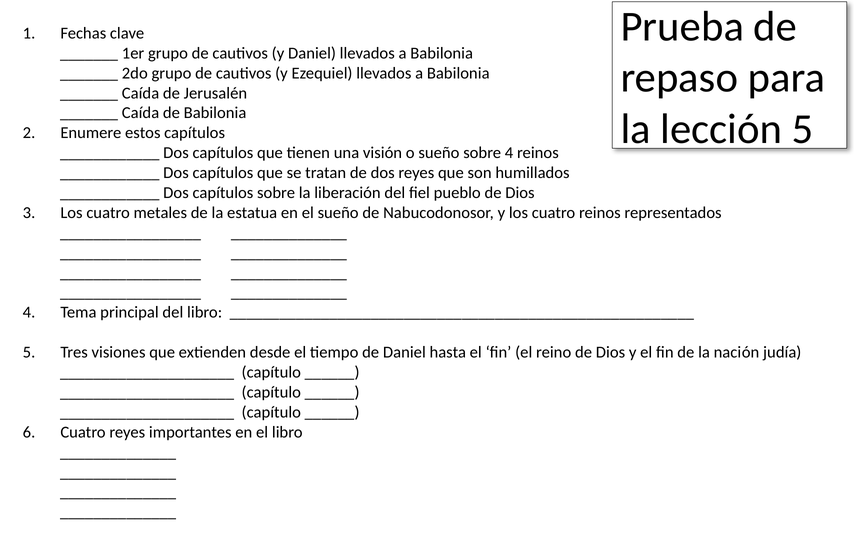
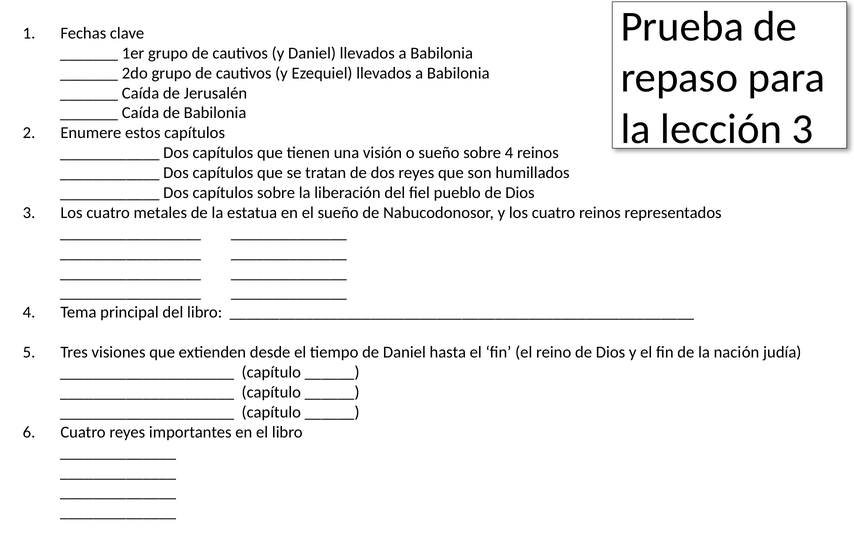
lección 5: 5 -> 3
